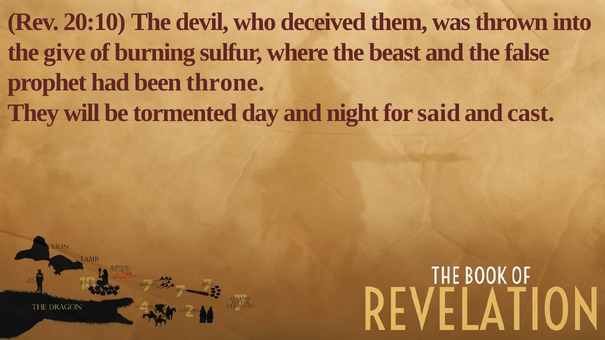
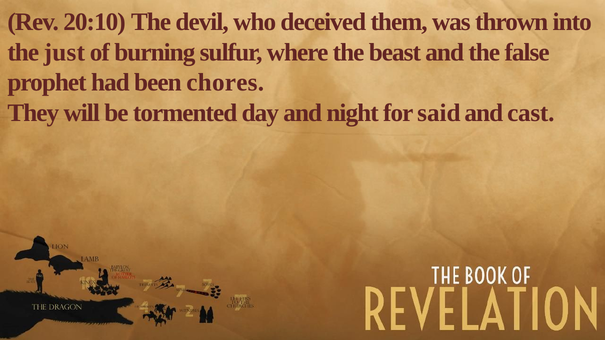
give: give -> just
throne: throne -> chores
